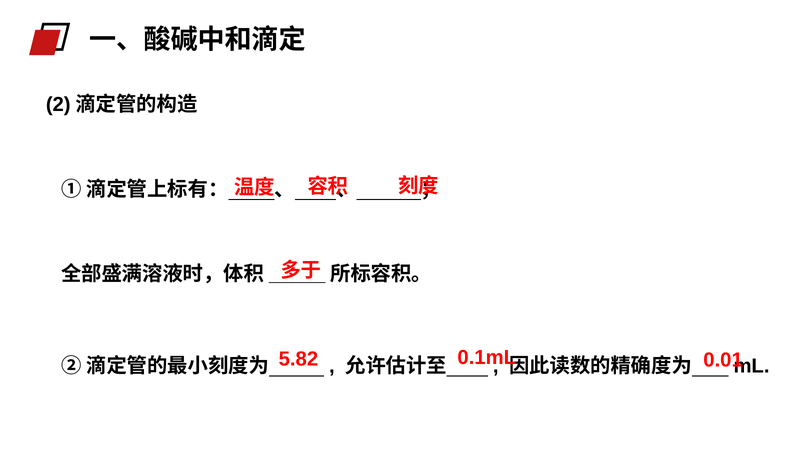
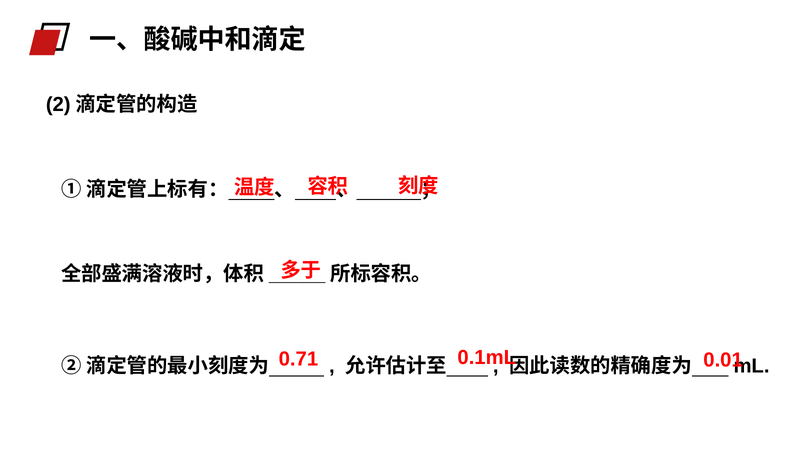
5.82: 5.82 -> 0.71
